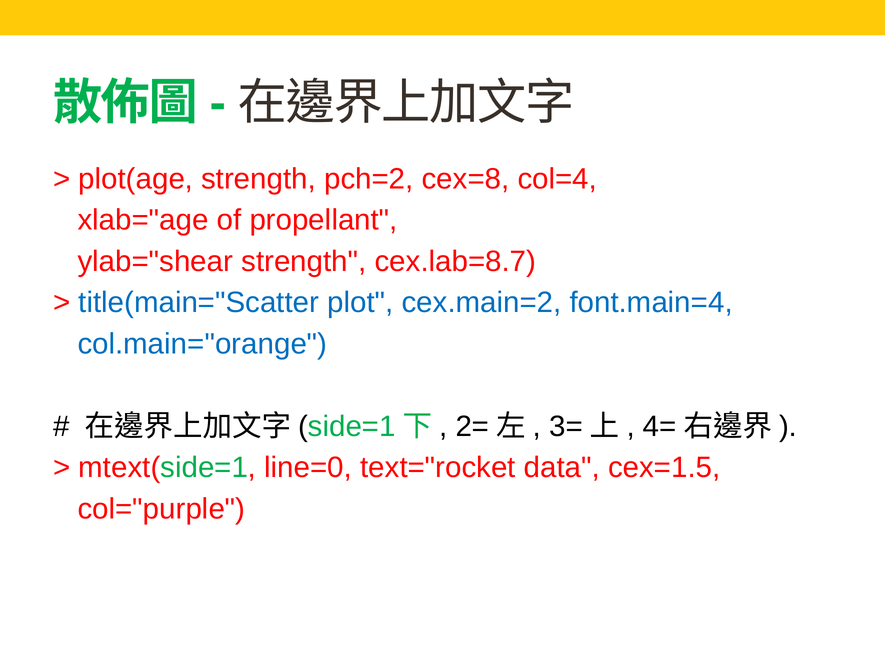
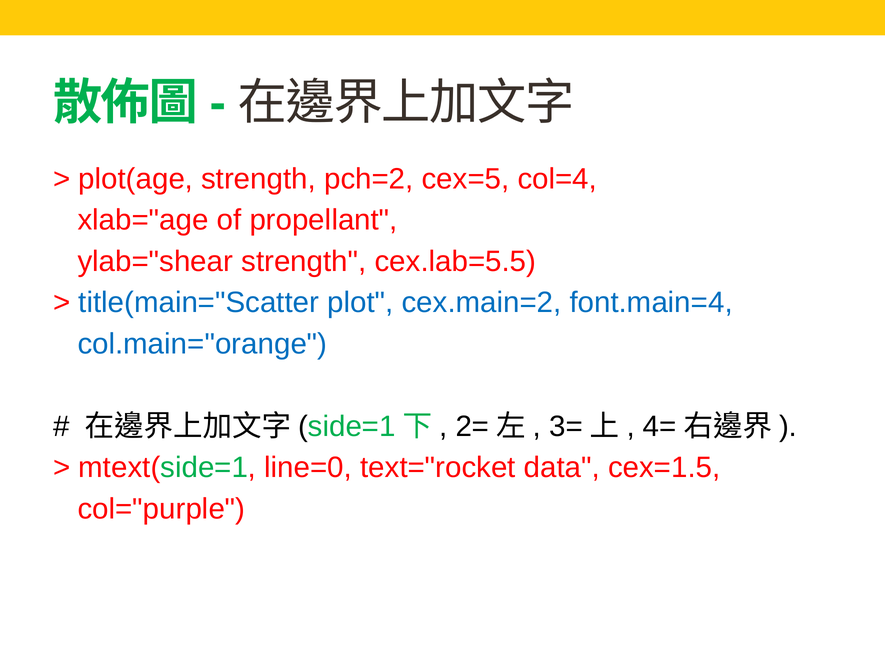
cex=8: cex=8 -> cex=5
cex.lab=8.7: cex.lab=8.7 -> cex.lab=5.5
